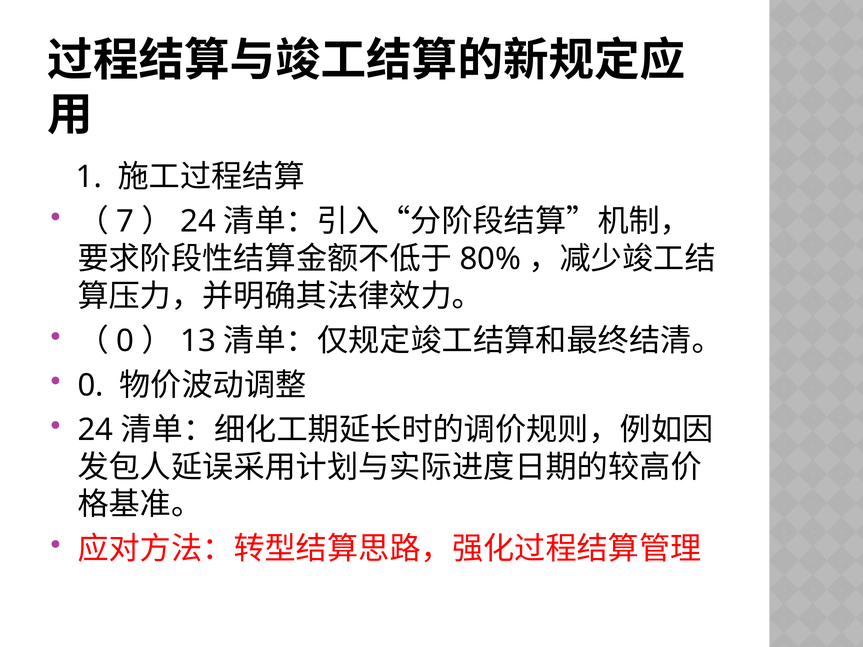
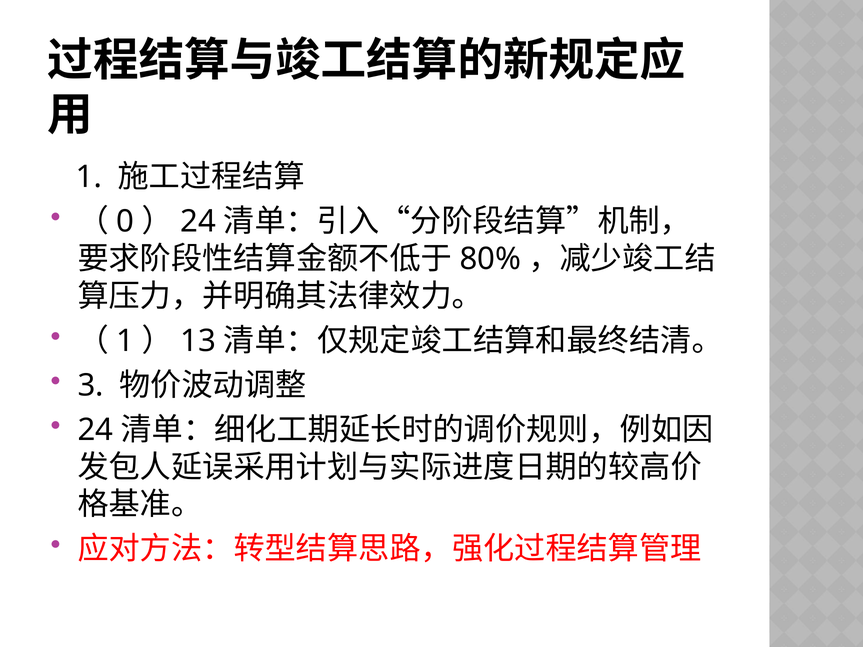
7: 7 -> 0
0 at (125, 341): 0 -> 1
0 at (91, 386): 0 -> 3
